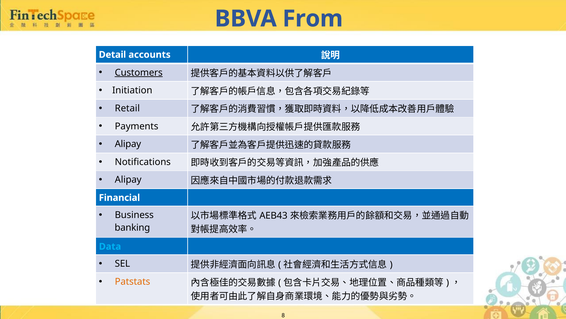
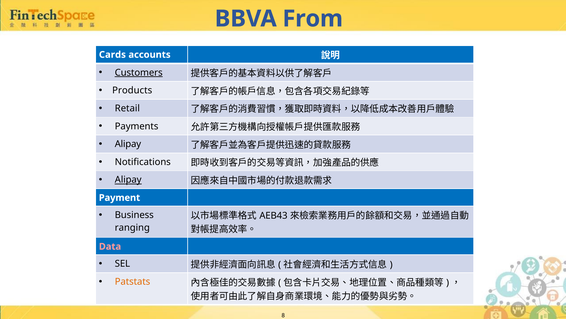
Detail: Detail -> Cards
Initiation: Initiation -> Products
Alipay at (128, 180) underline: none -> present
Financial: Financial -> Payment
banking: banking -> ranging
Data colour: light blue -> pink
